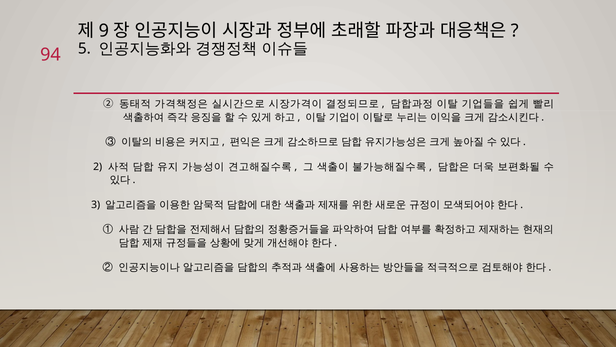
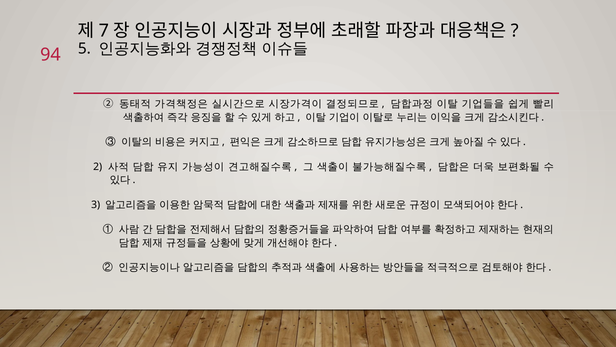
9: 9 -> 7
